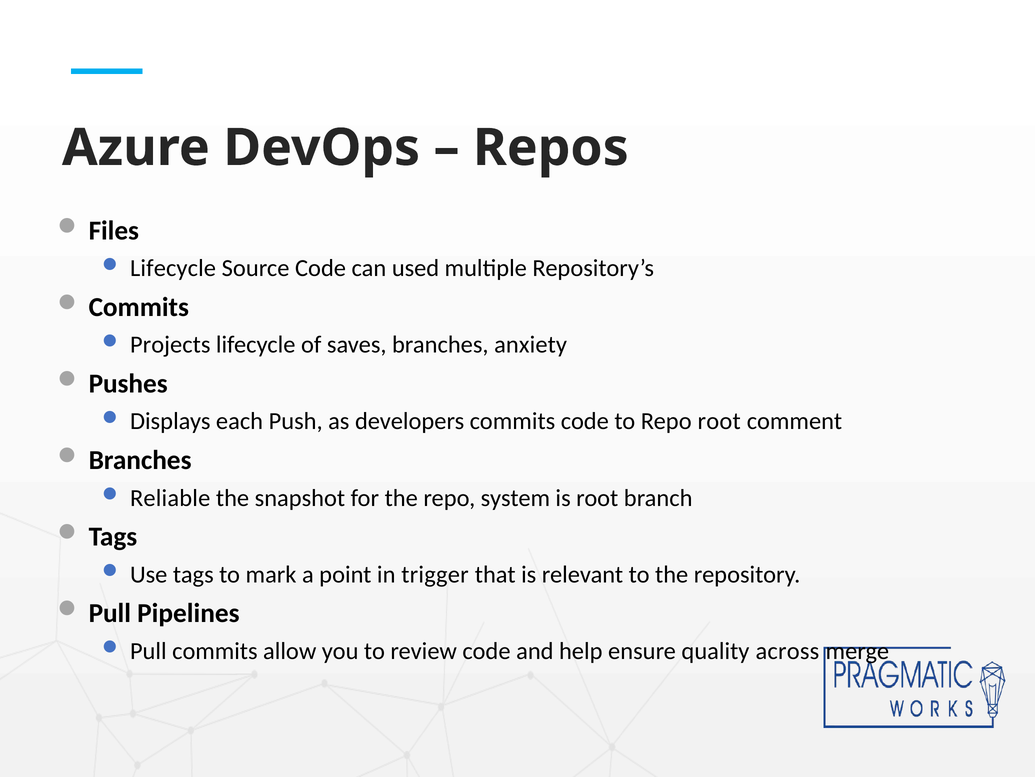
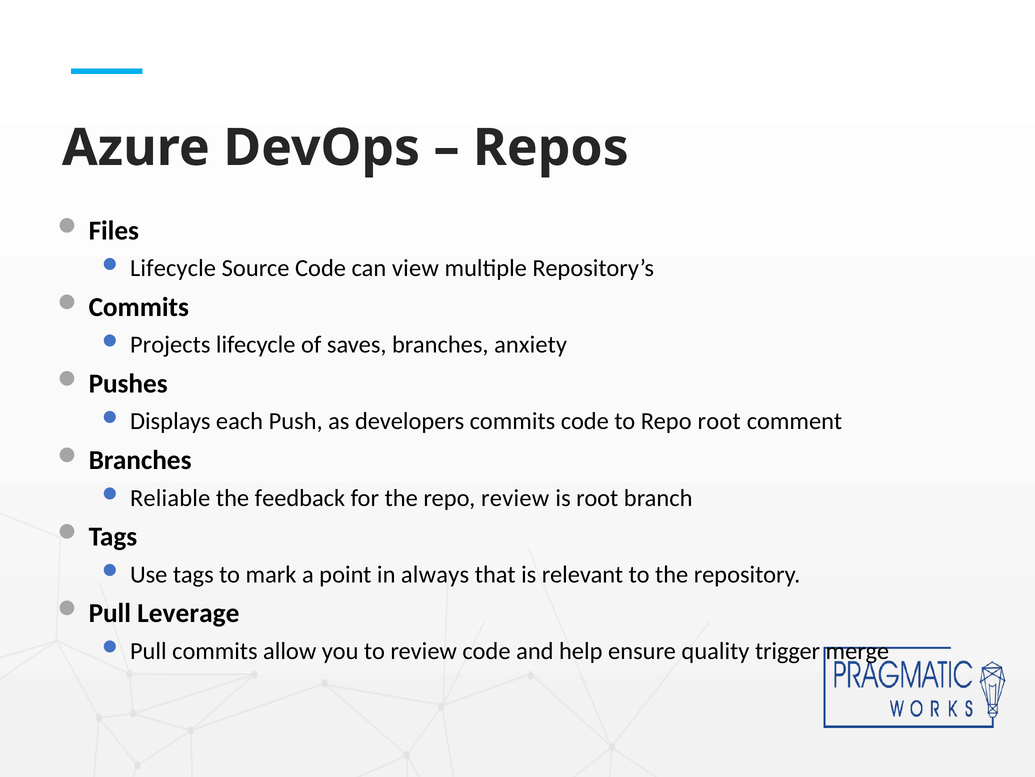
used: used -> view
snapshot: snapshot -> feedback
repo system: system -> review
trigger: trigger -> always
Pipelines: Pipelines -> Leverage
across: across -> trigger
